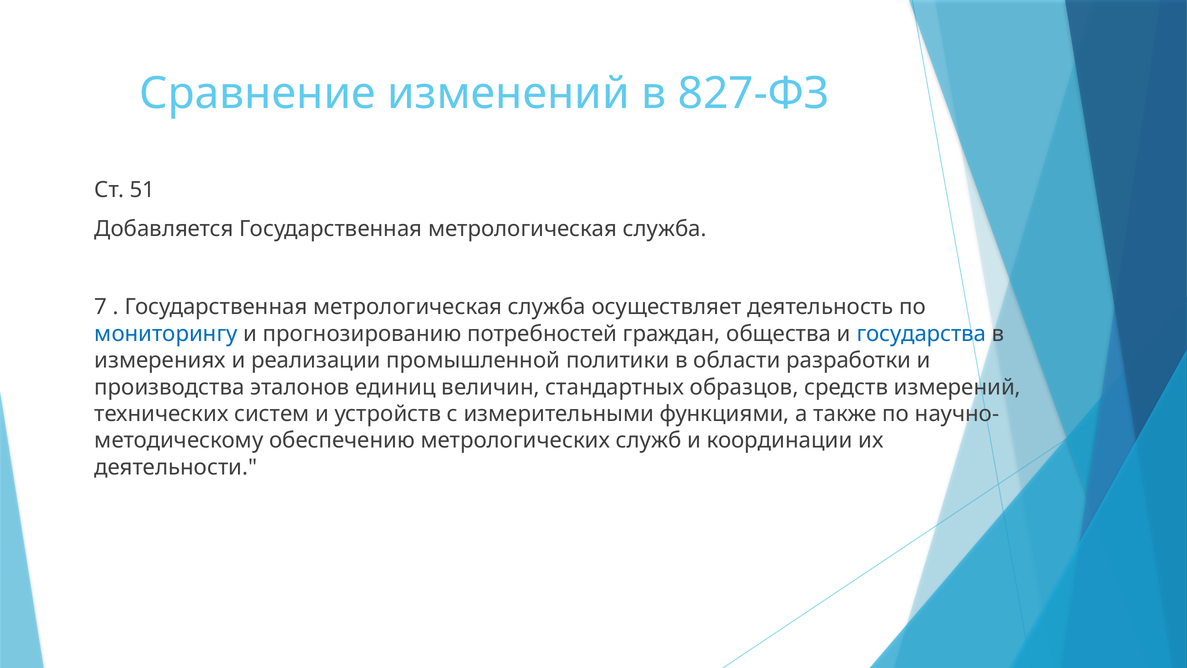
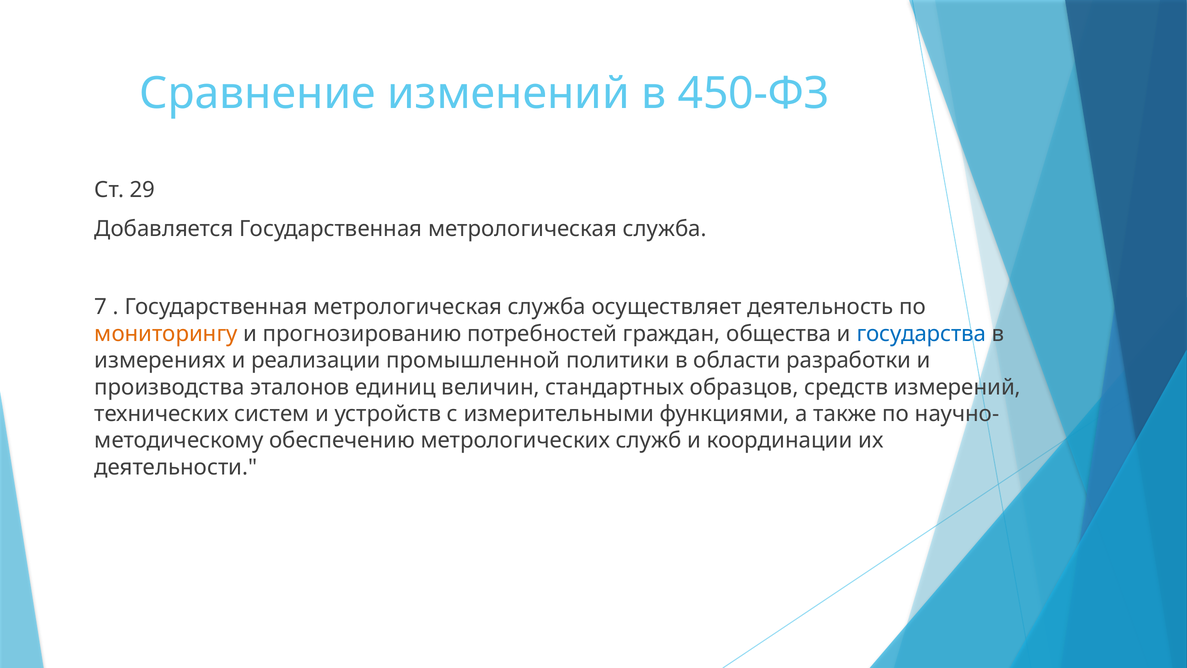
827-ФЗ: 827-ФЗ -> 450-ФЗ
51: 51 -> 29
мониторингу colour: blue -> orange
